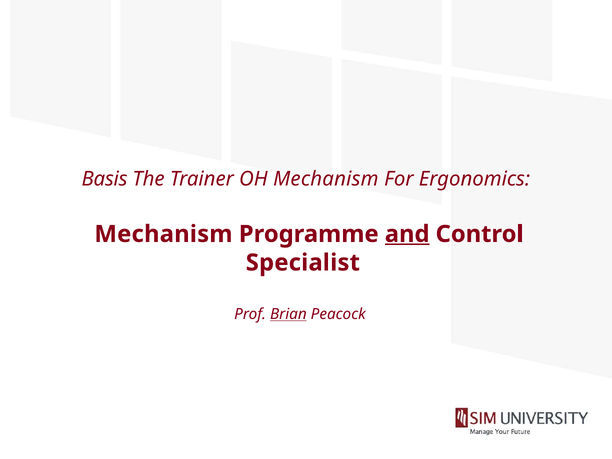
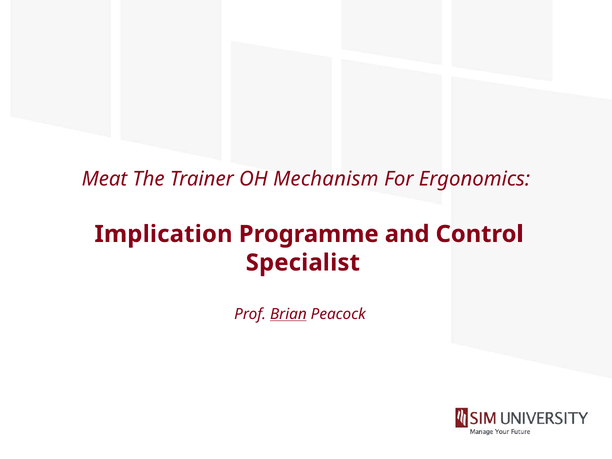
Basis: Basis -> Meat
Mechanism at (163, 234): Mechanism -> Implication
and underline: present -> none
